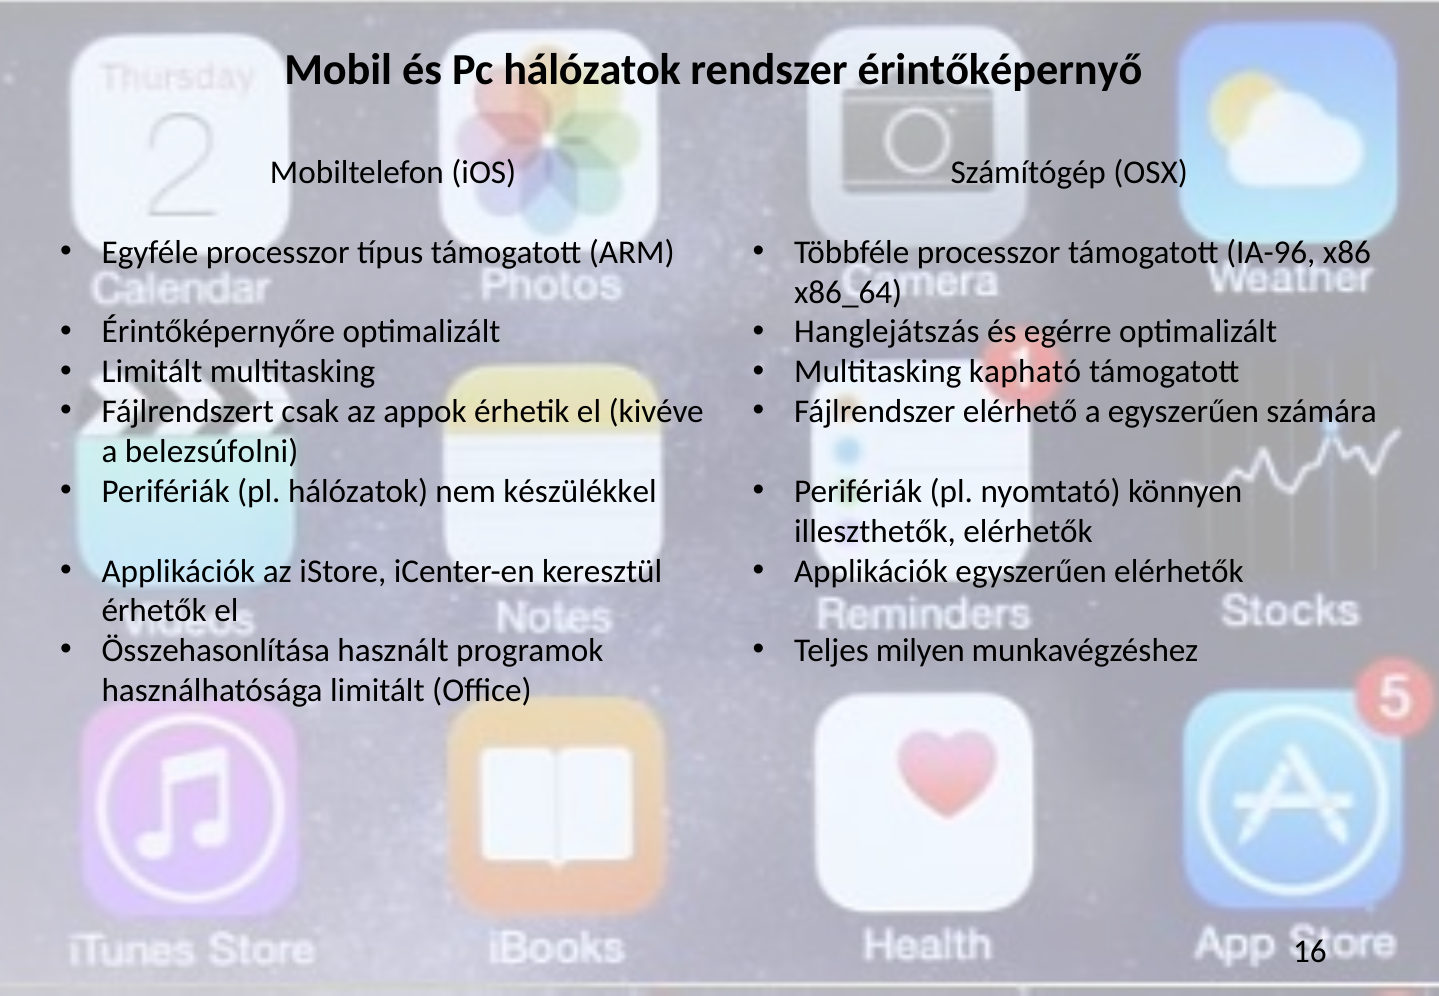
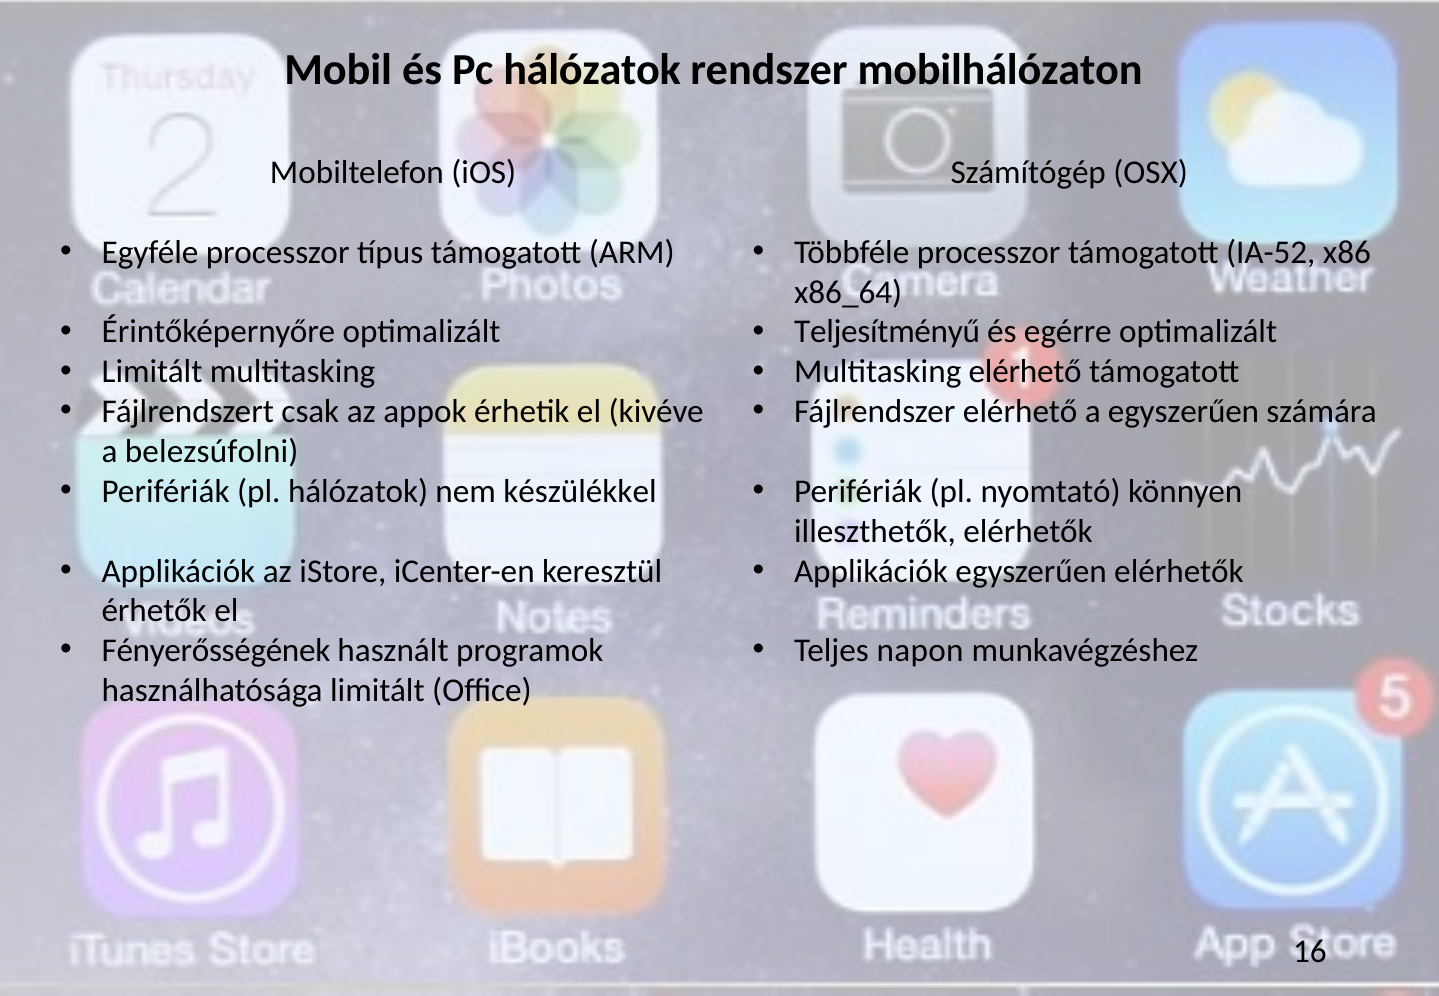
érintőképernyő: érintőképernyő -> mobilhálózaton
IA-96: IA-96 -> IA-52
Hanglejátszás: Hanglejátszás -> Teljesítményű
Multitasking kapható: kapható -> elérhető
Összehasonlítása: Összehasonlítása -> Fényerősségének
milyen: milyen -> napon
